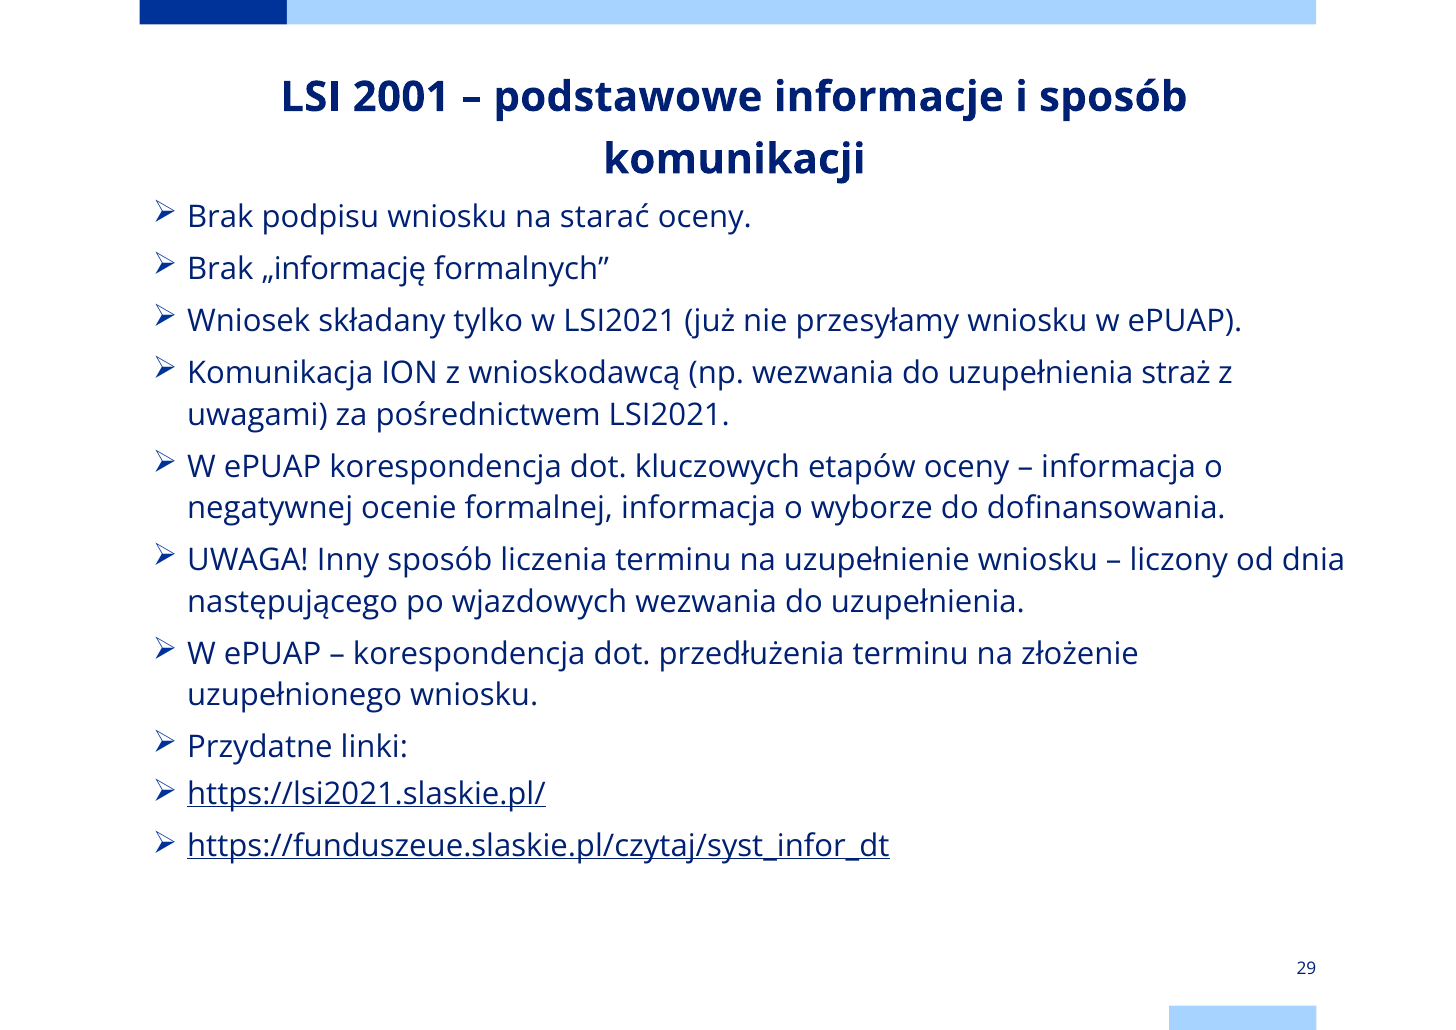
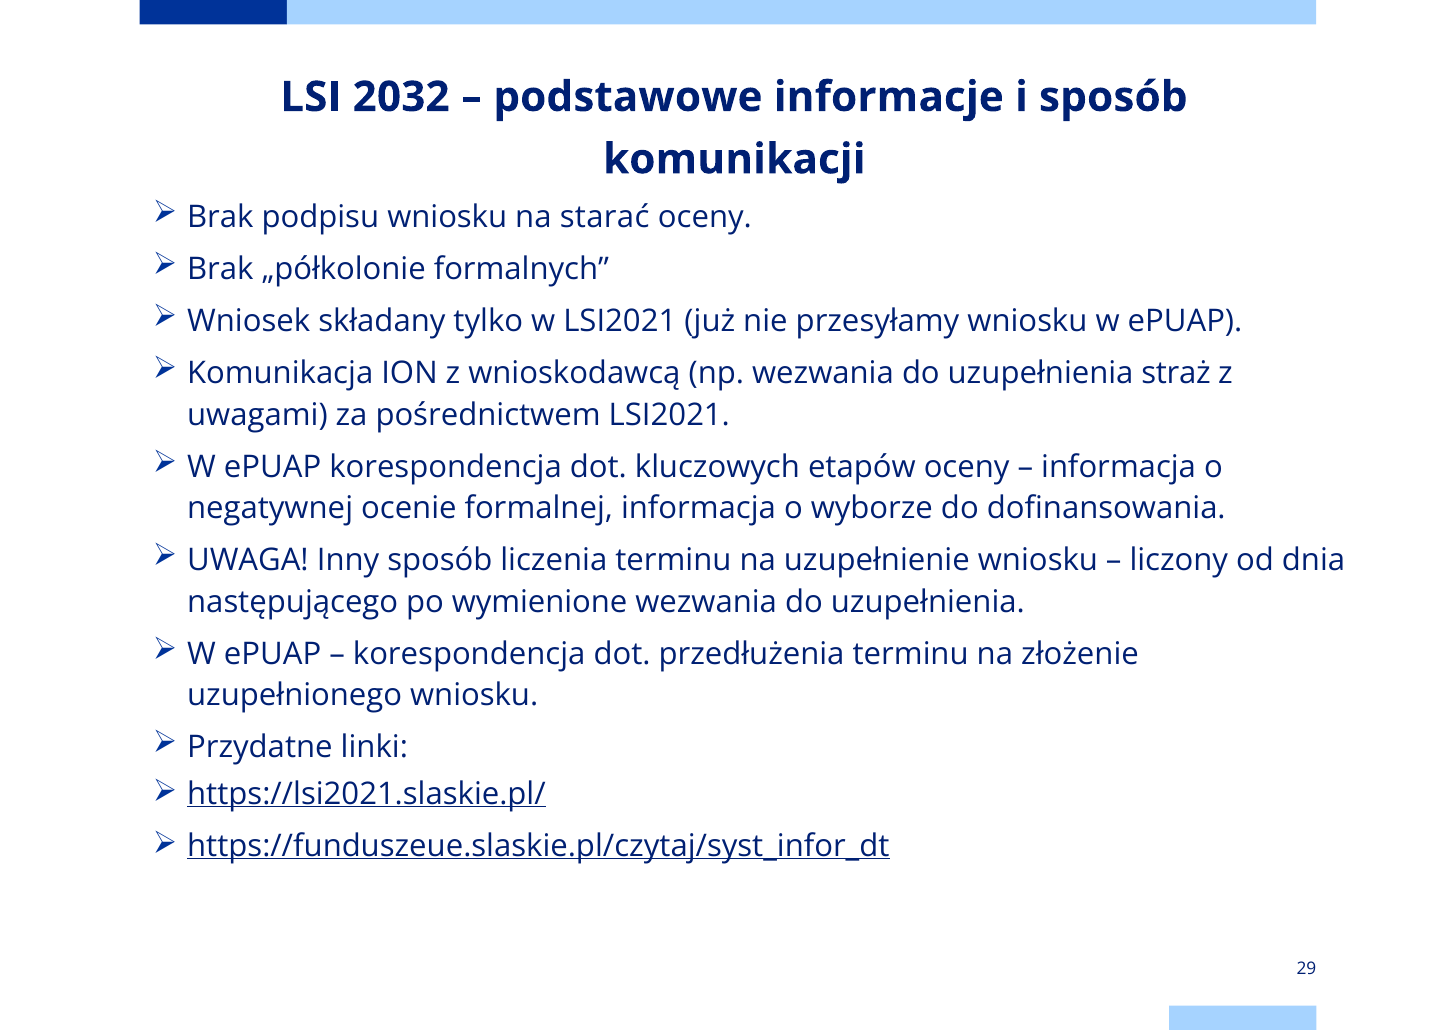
2001: 2001 -> 2032
„informację: „informację -> „półkolonie
wjazdowych: wjazdowych -> wymienione
